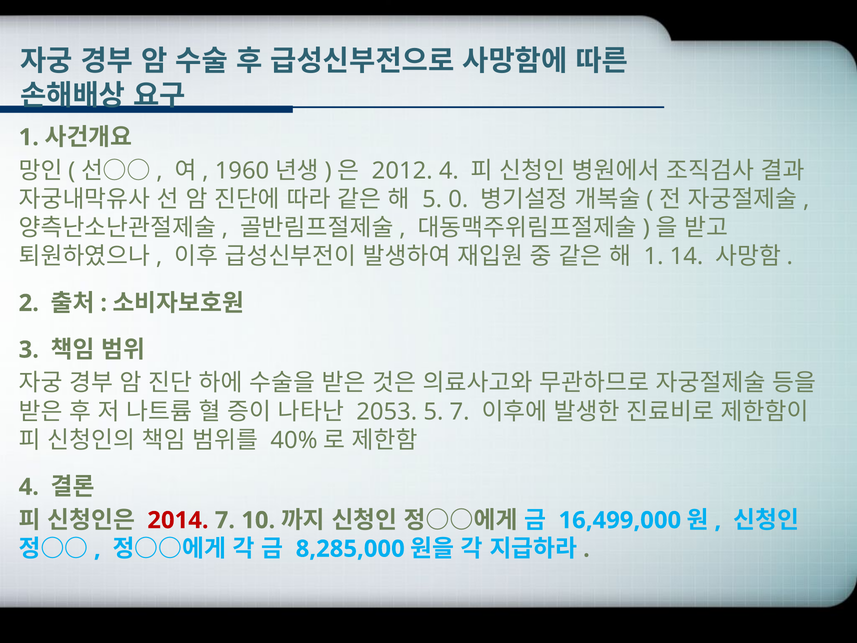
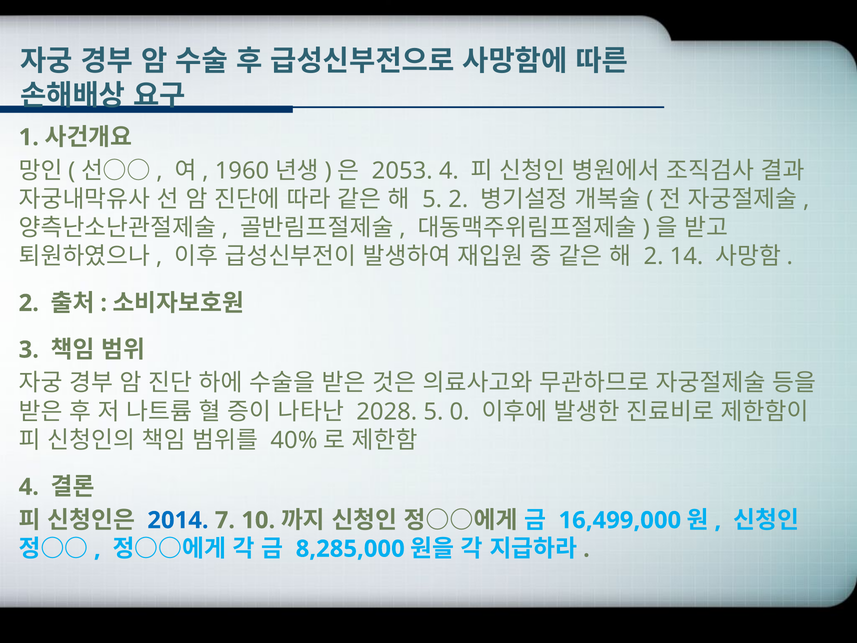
2012: 2012 -> 2053
5 0: 0 -> 2
1 at (654, 256): 1 -> 2
2053: 2053 -> 2028
5 7: 7 -> 0
2014 colour: red -> blue
